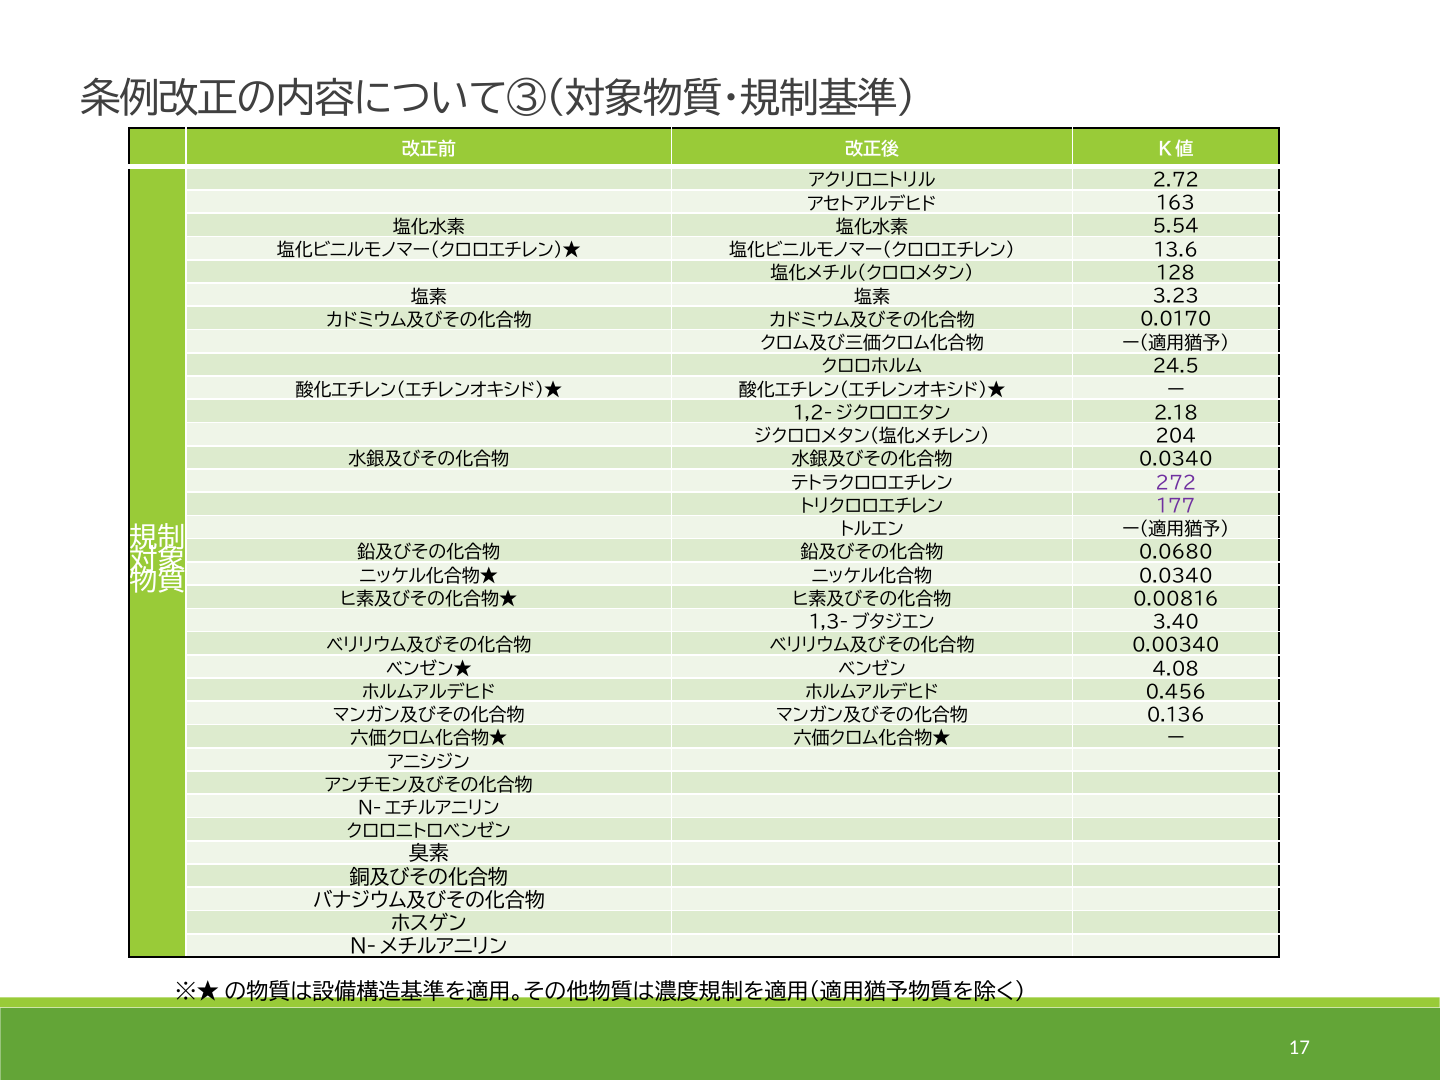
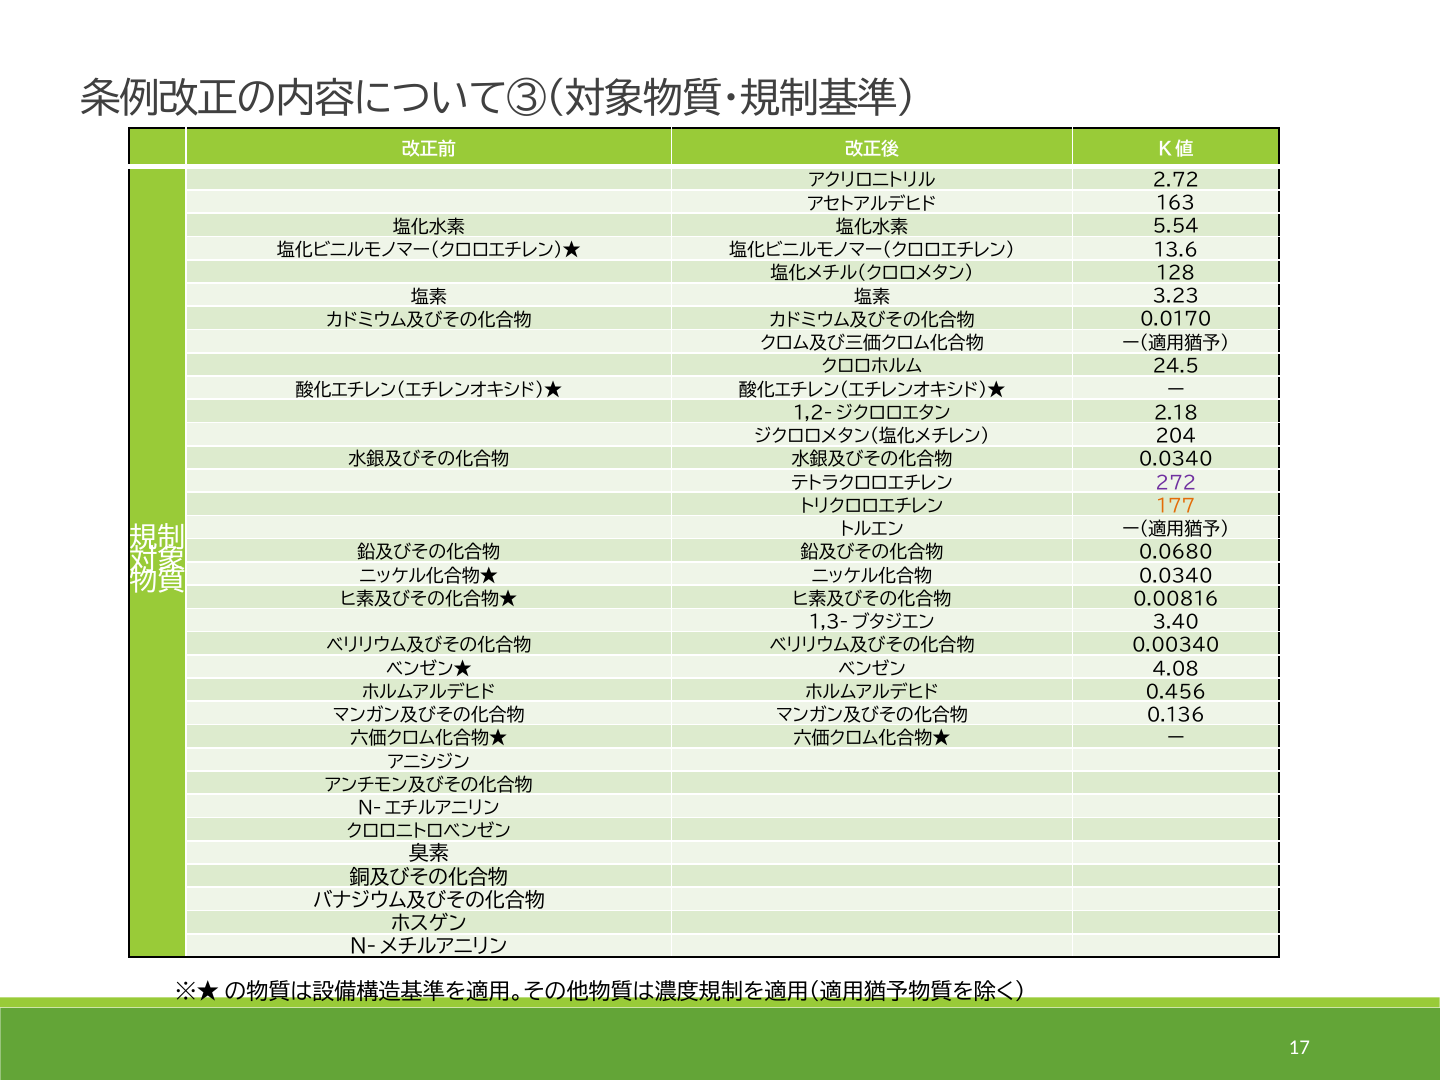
177 colour: purple -> orange
